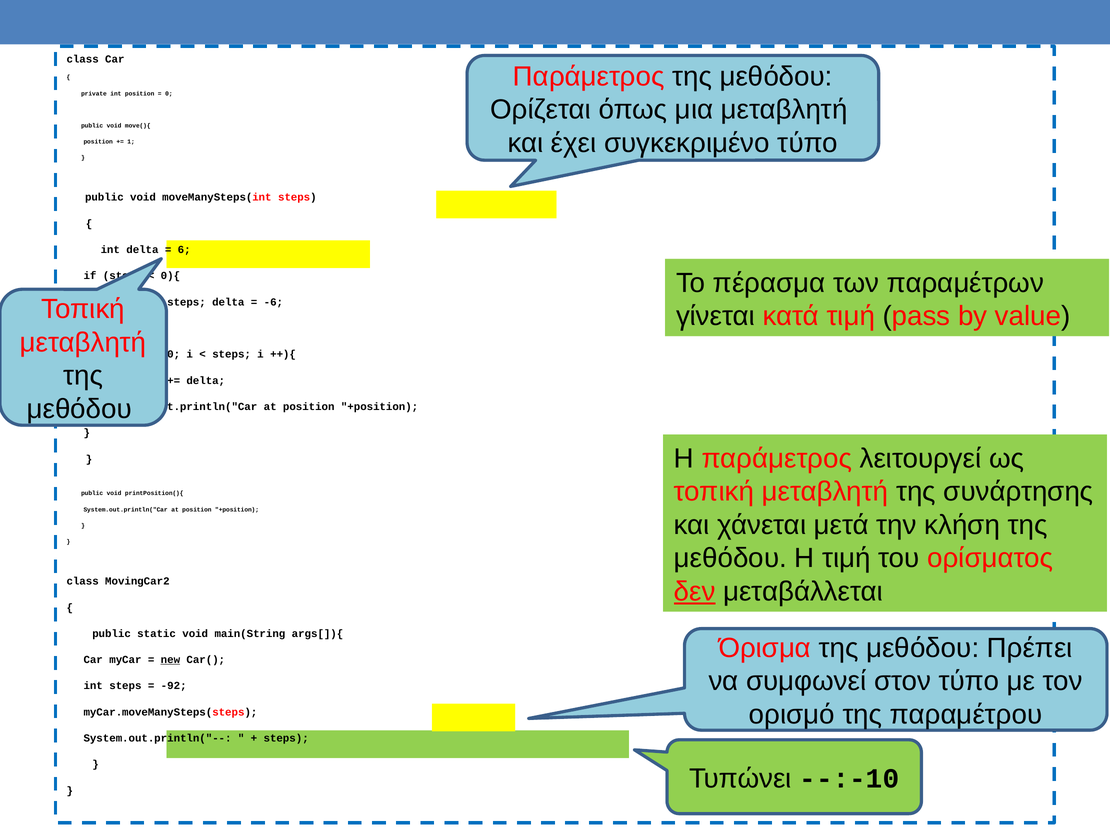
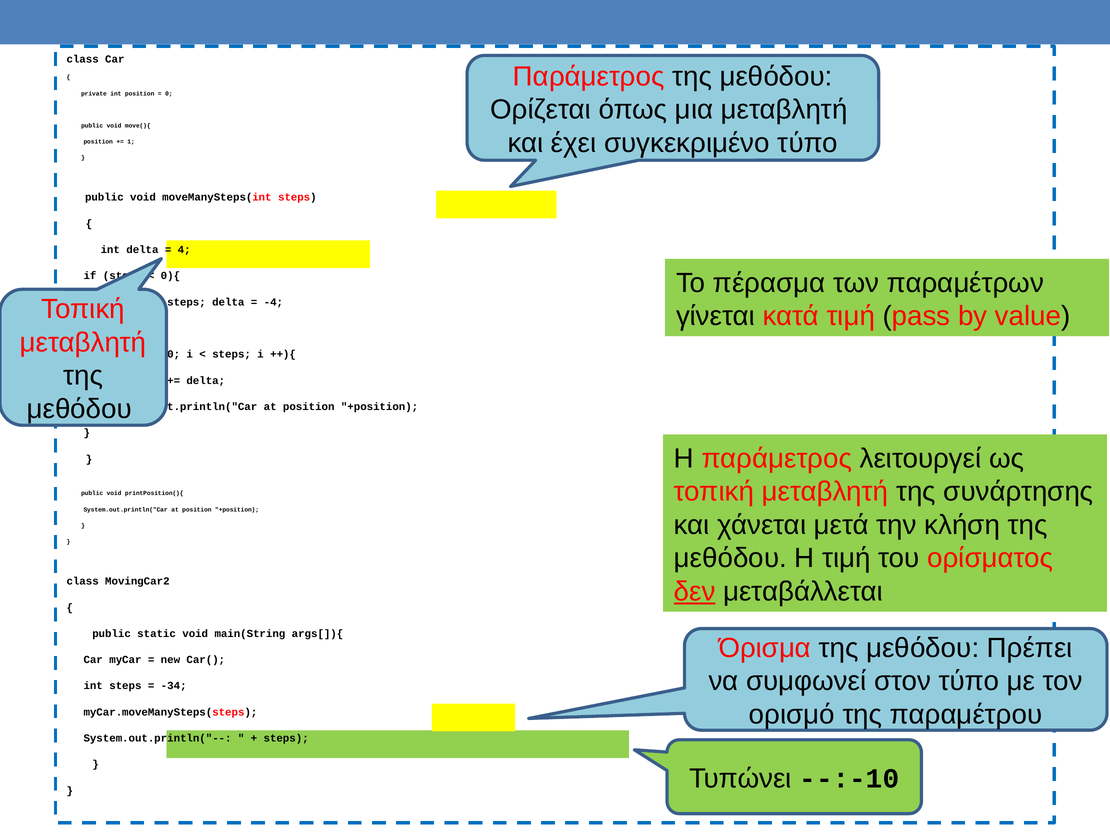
6: 6 -> 4
-6: -6 -> -4
new underline: present -> none
-92: -92 -> -34
